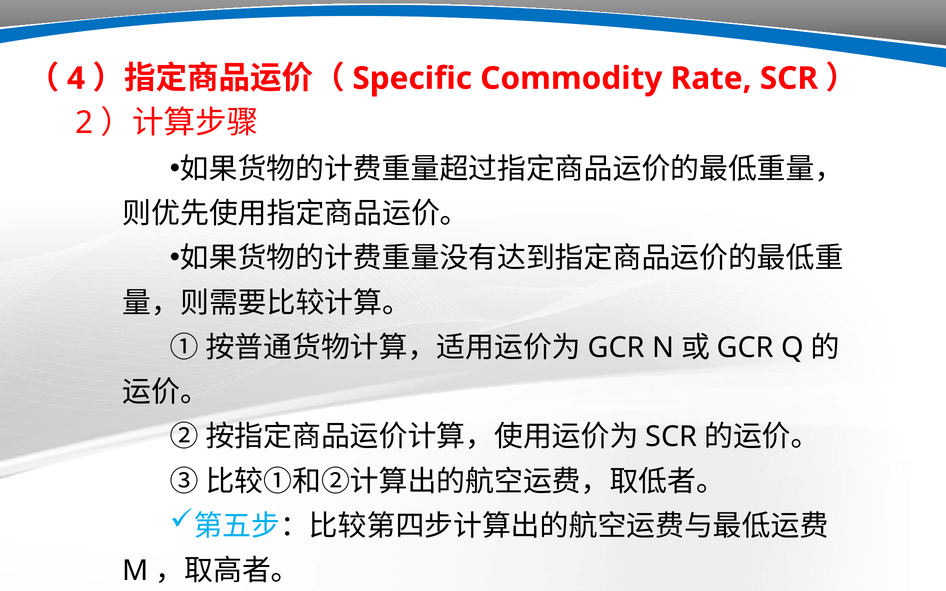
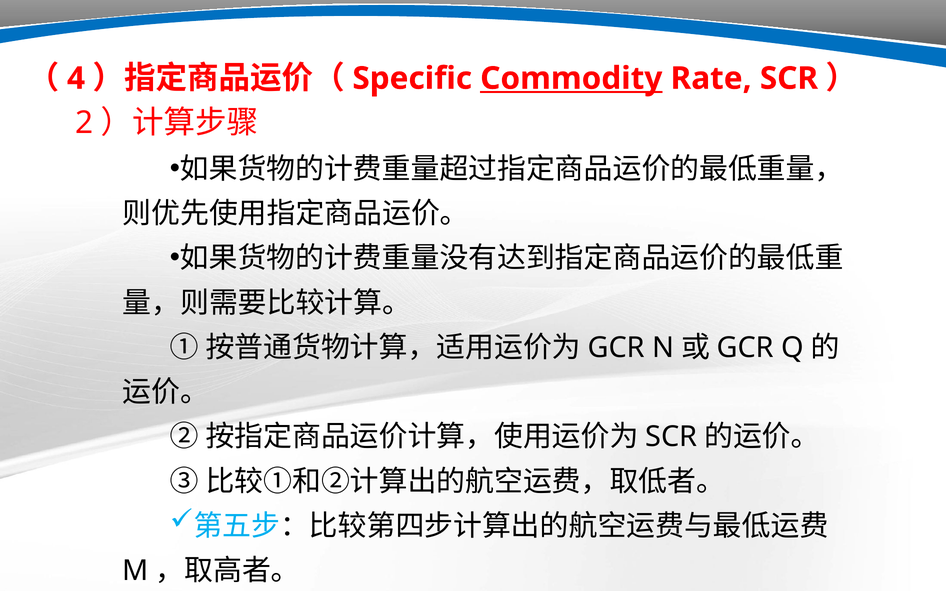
Commodity underline: none -> present
